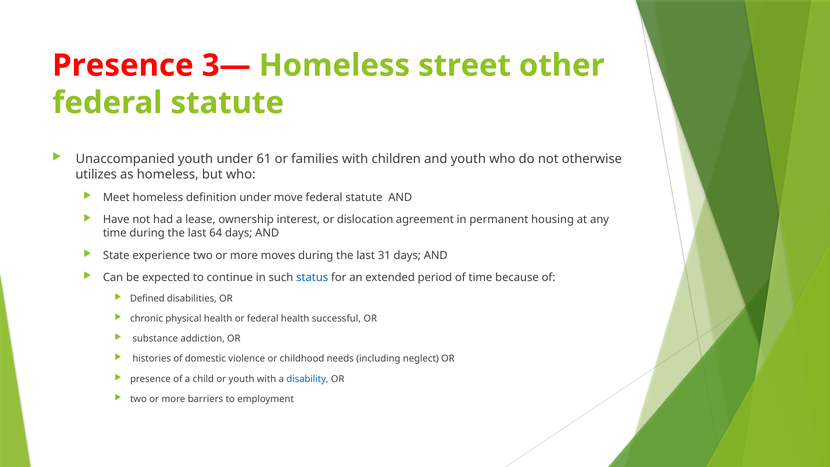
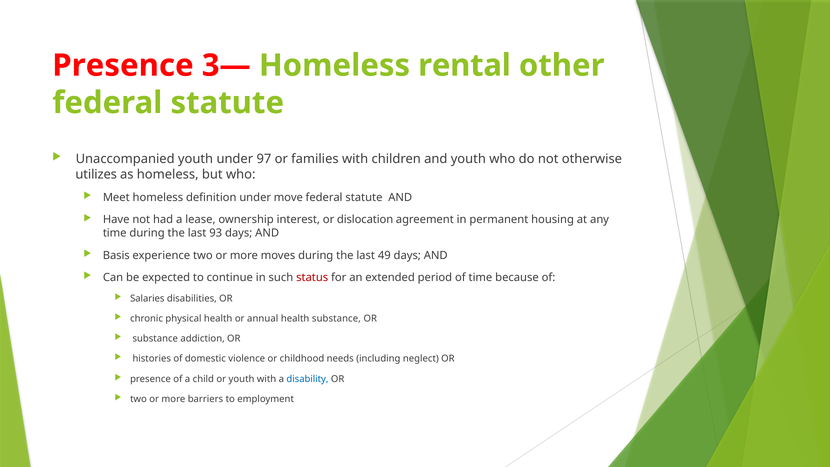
street: street -> rental
61: 61 -> 97
64: 64 -> 93
State: State -> Basis
31: 31 -> 49
status colour: blue -> red
Defined: Defined -> Salaries
or federal: federal -> annual
health successful: successful -> substance
